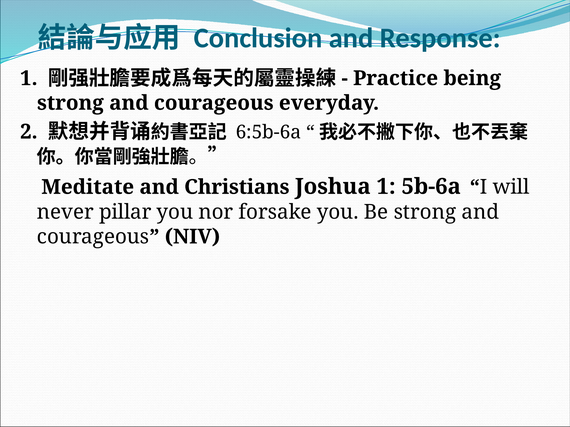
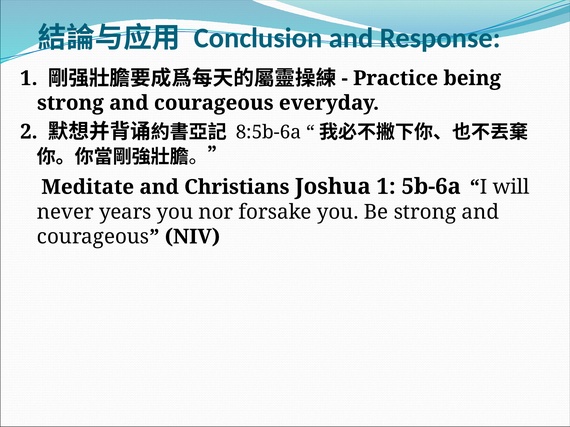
6:5b-6a: 6:5b-6a -> 8:5b-6a
pillar: pillar -> years
